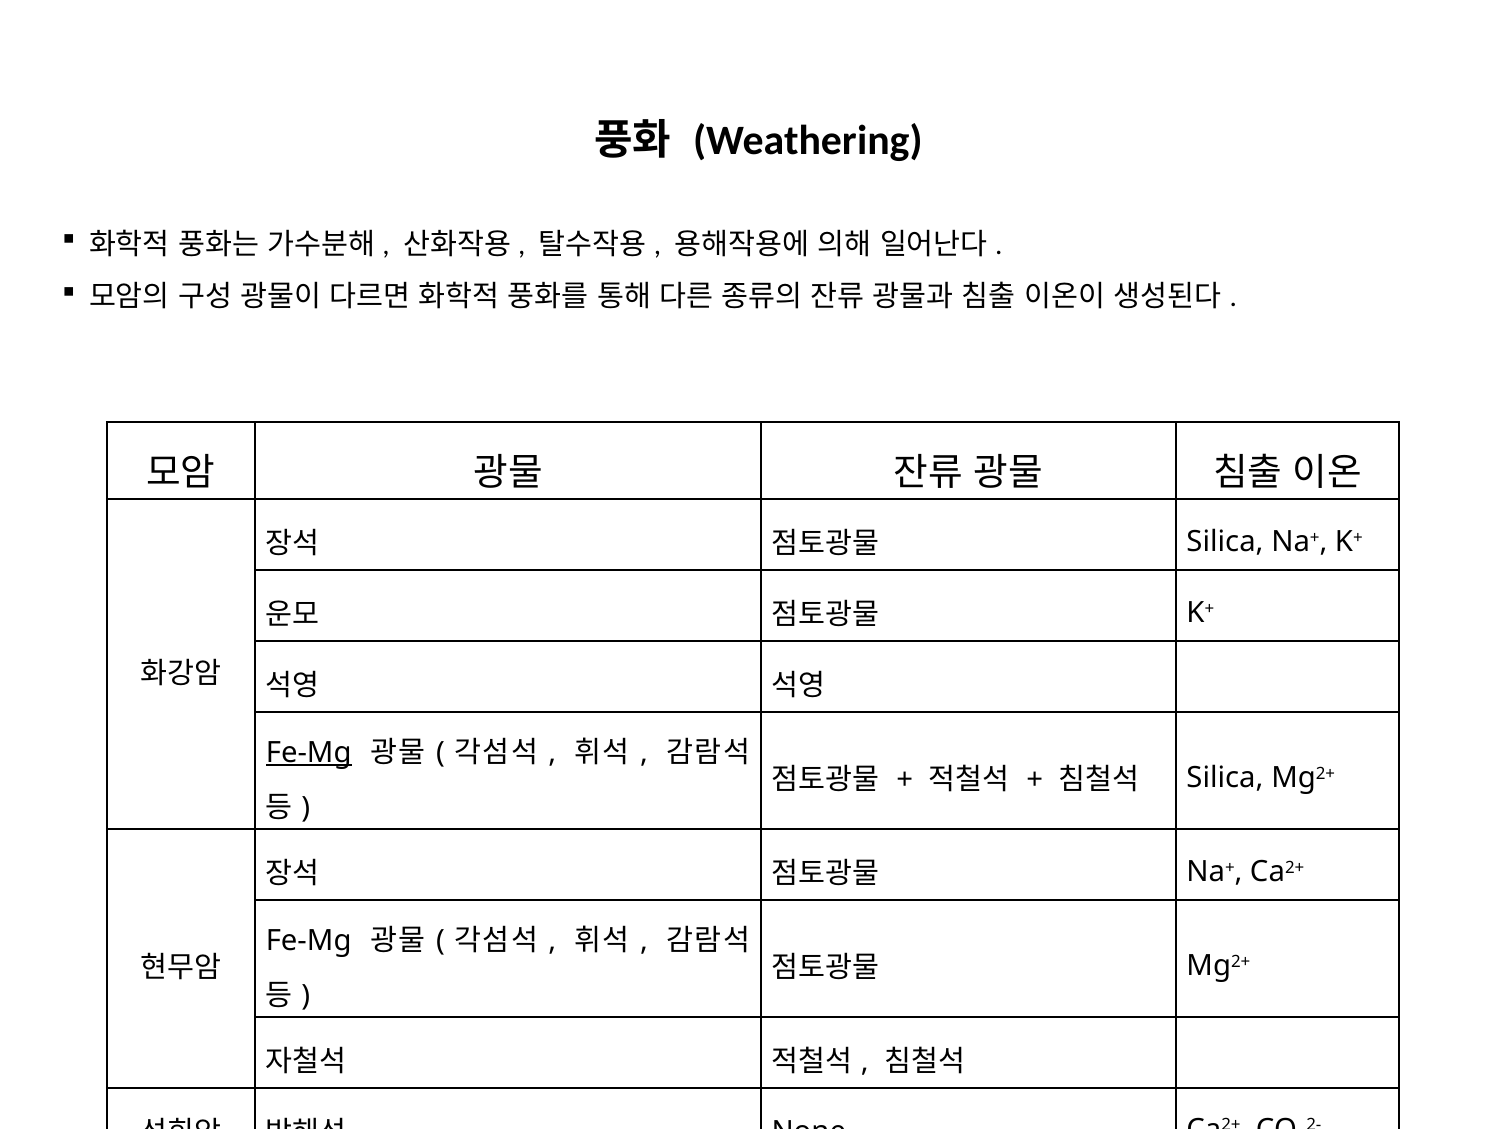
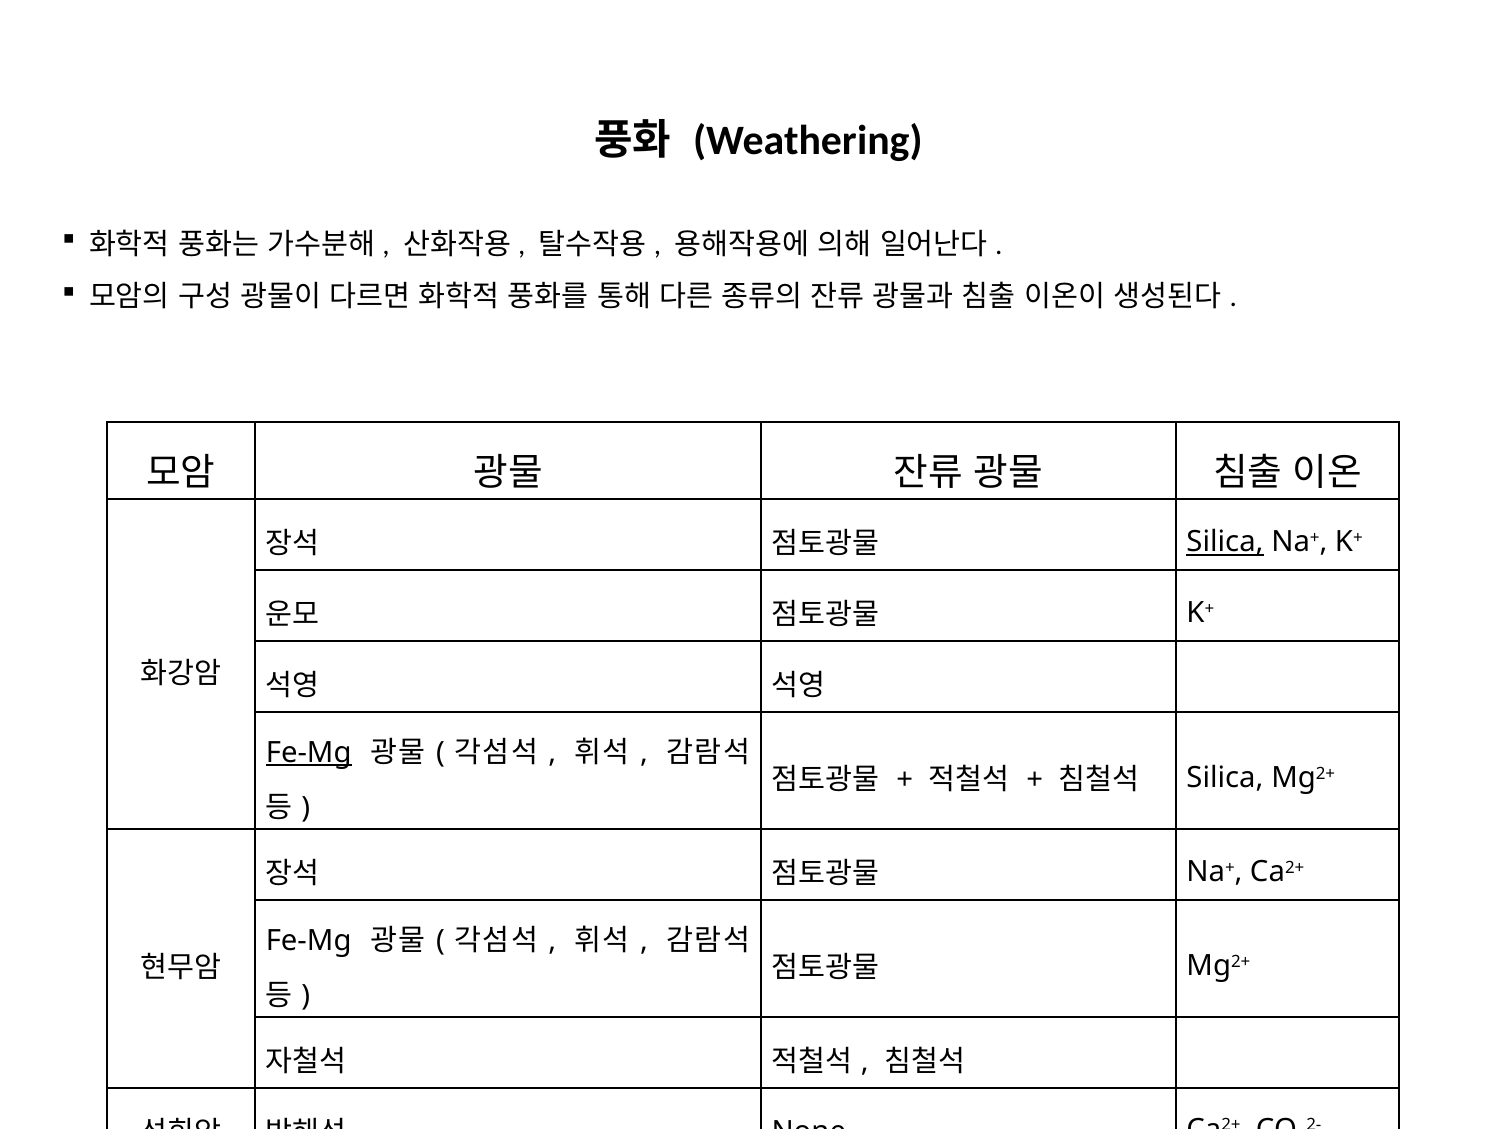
Silica at (1225, 542) underline: none -> present
